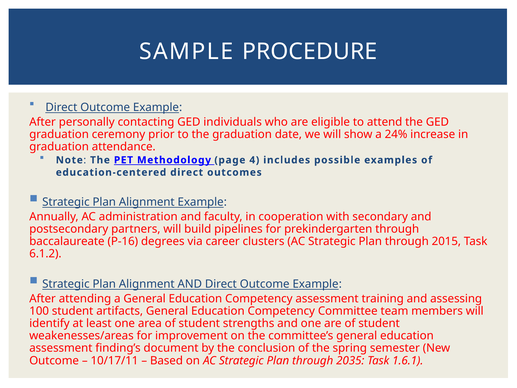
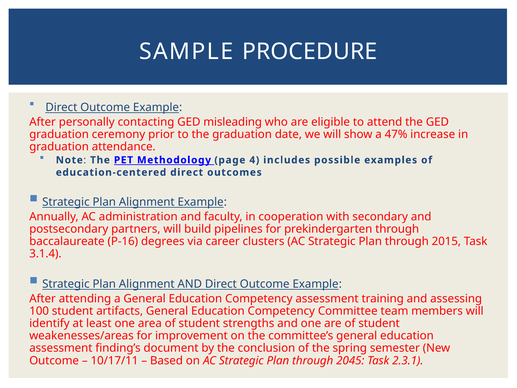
individuals: individuals -> misleading
24%: 24% -> 47%
6.1.2: 6.1.2 -> 3.1.4
2035: 2035 -> 2045
1.6.1: 1.6.1 -> 2.3.1
